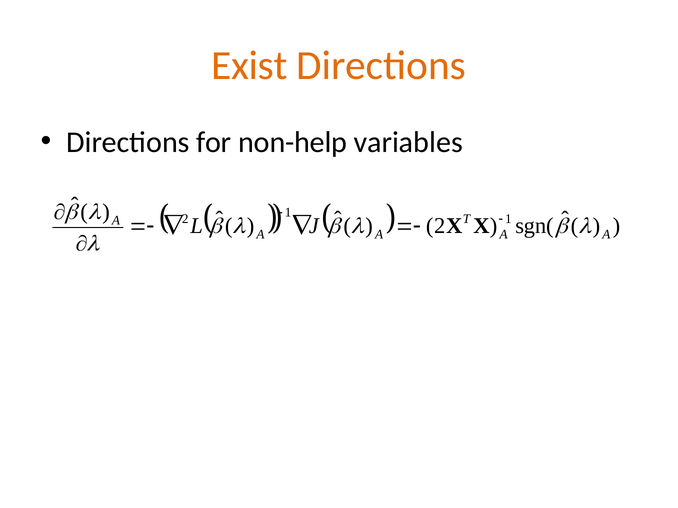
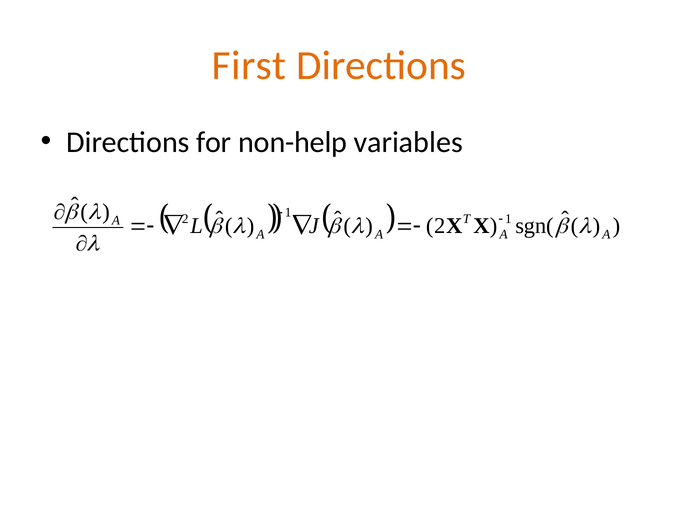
Exist: Exist -> First
